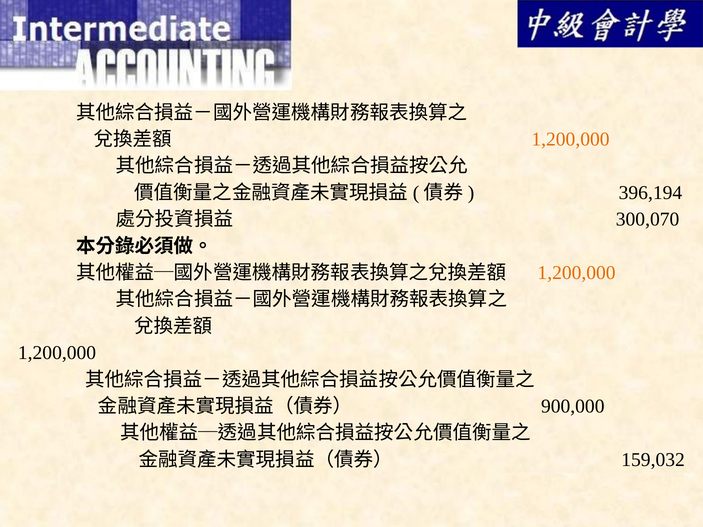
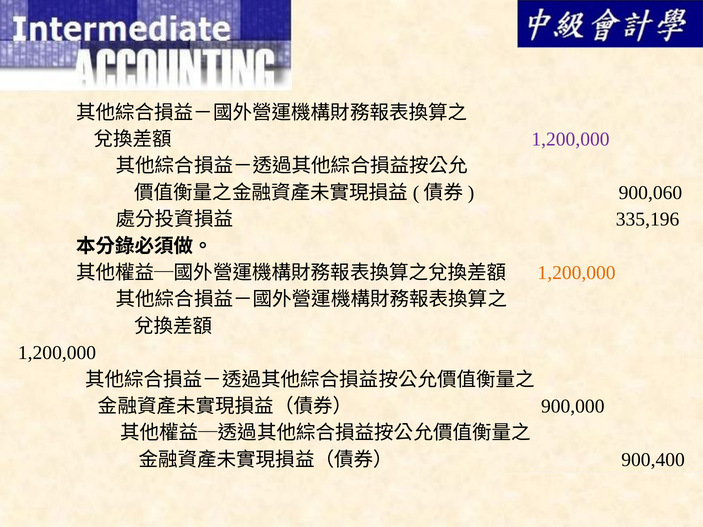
1,200,000 at (571, 139) colour: orange -> purple
396,194: 396,194 -> 900,060
300,070: 300,070 -> 335,196
159,032: 159,032 -> 900,400
